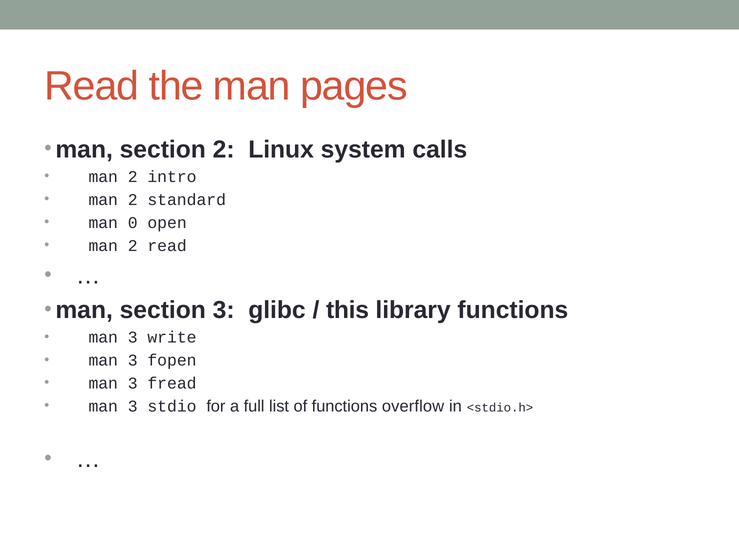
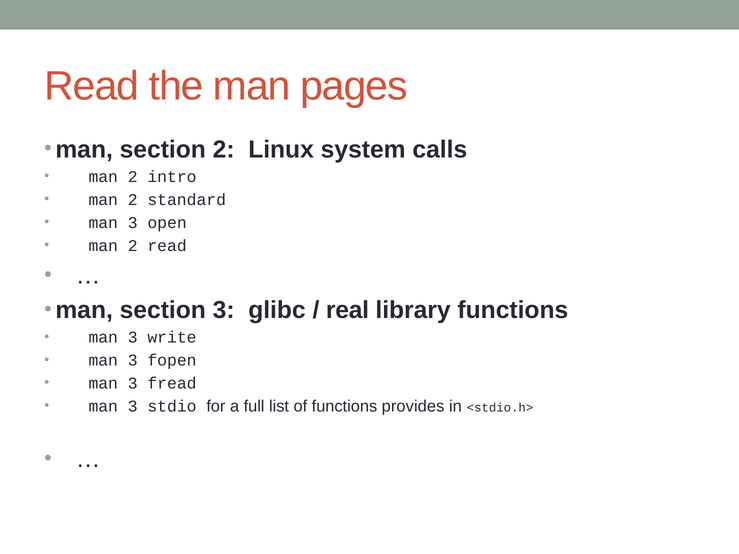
0 at (133, 223): 0 -> 3
this: this -> real
overflow: overflow -> provides
